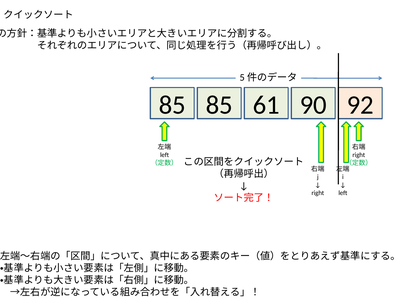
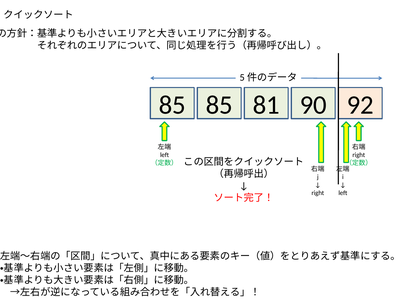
61: 61 -> 81
